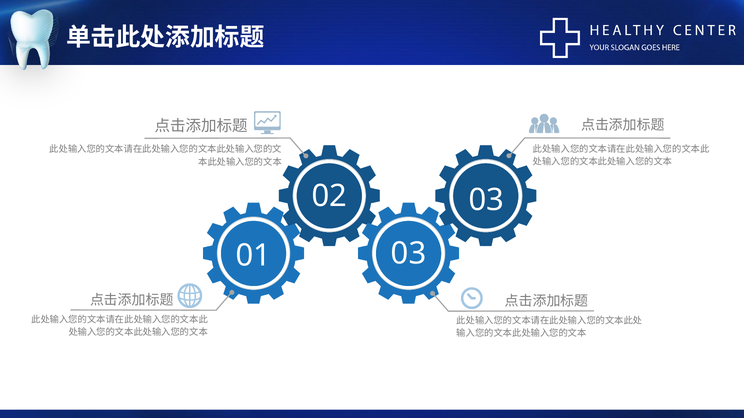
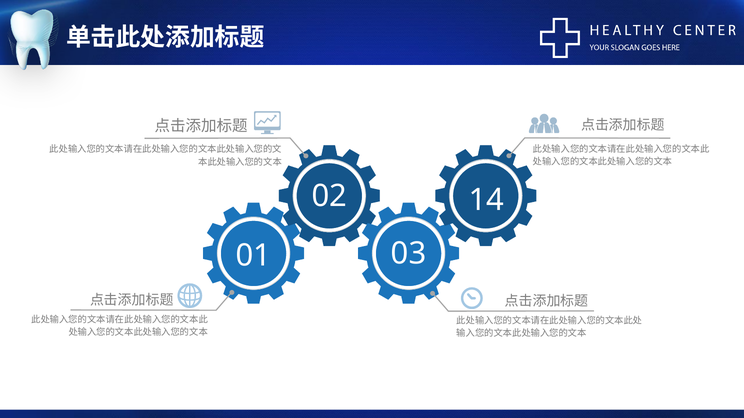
02 03: 03 -> 14
